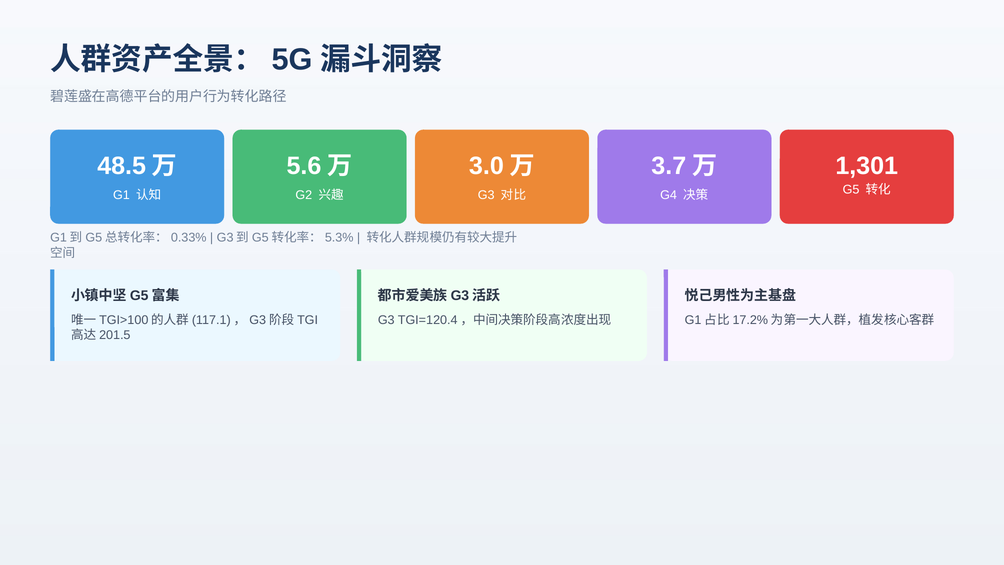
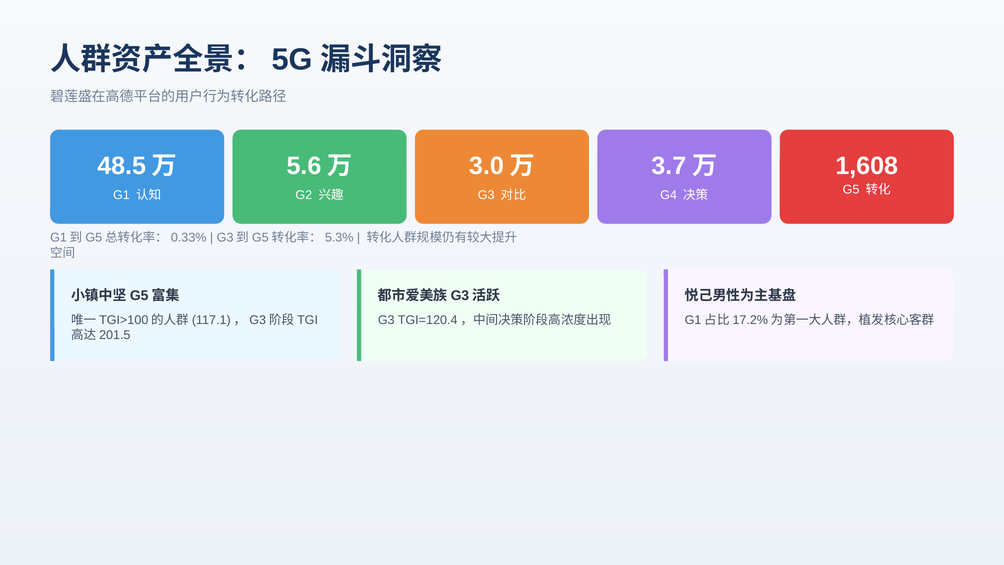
1,301: 1,301 -> 1,608
